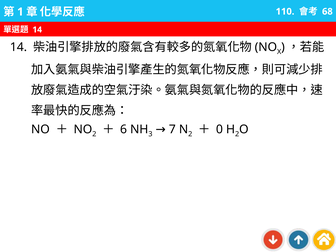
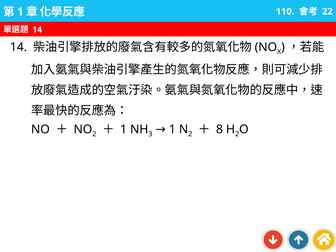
68: 68 -> 22
0: 0 -> 8
6 at (124, 129): 6 -> 1
3 7: 7 -> 1
